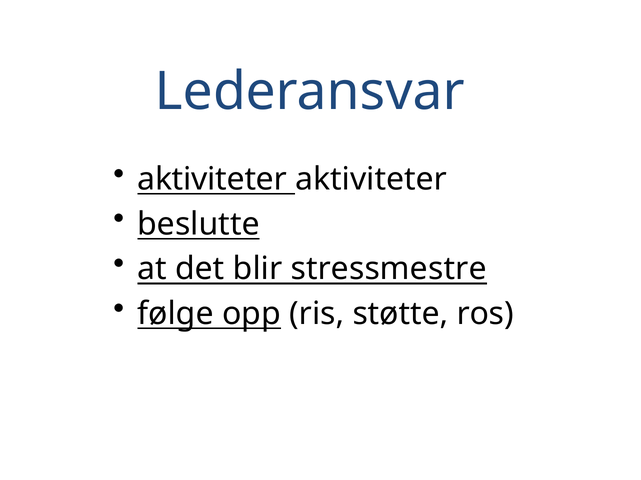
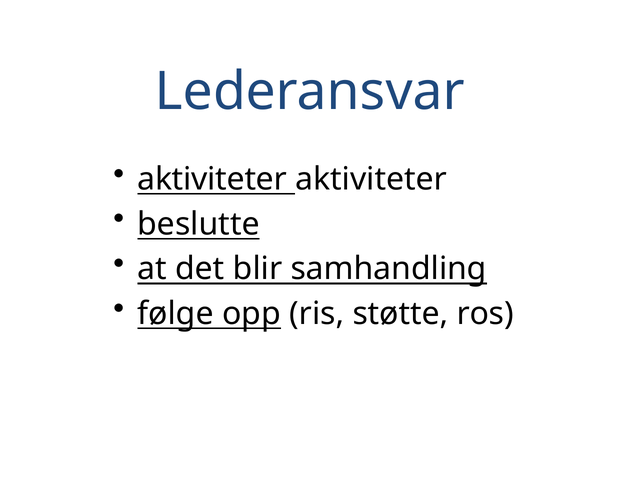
stressmestre: stressmestre -> samhandling
